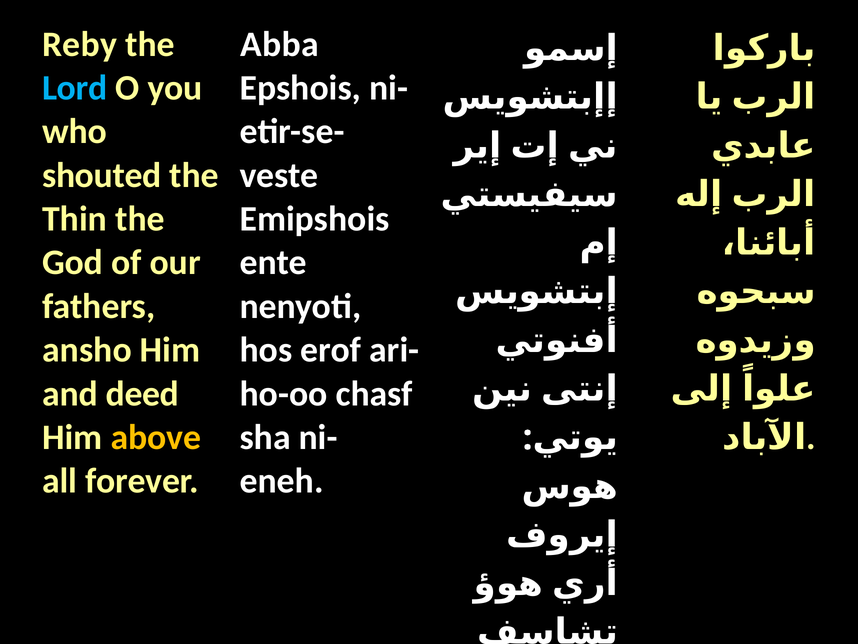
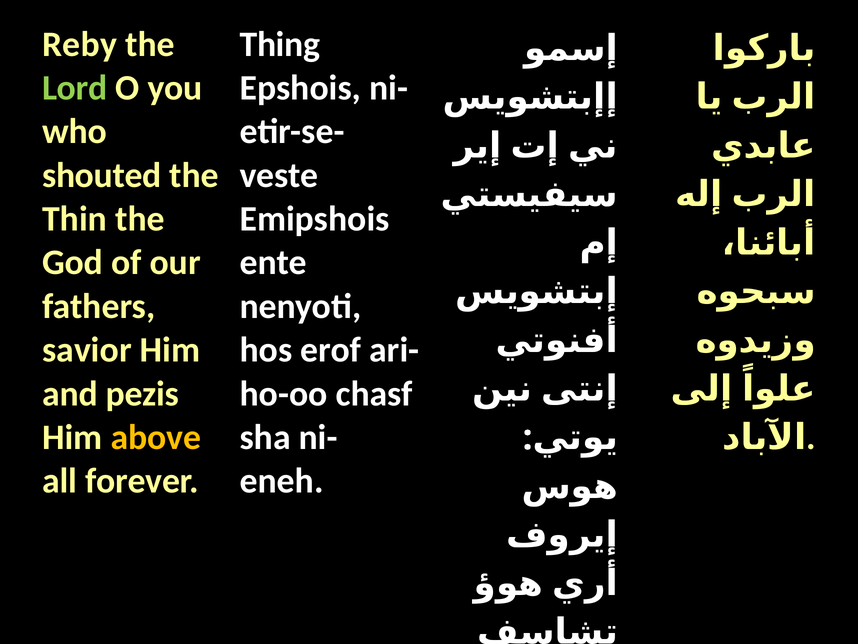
Abba: Abba -> Thing
Lord colour: light blue -> light green
ansho: ansho -> savior
deed: deed -> pezis
